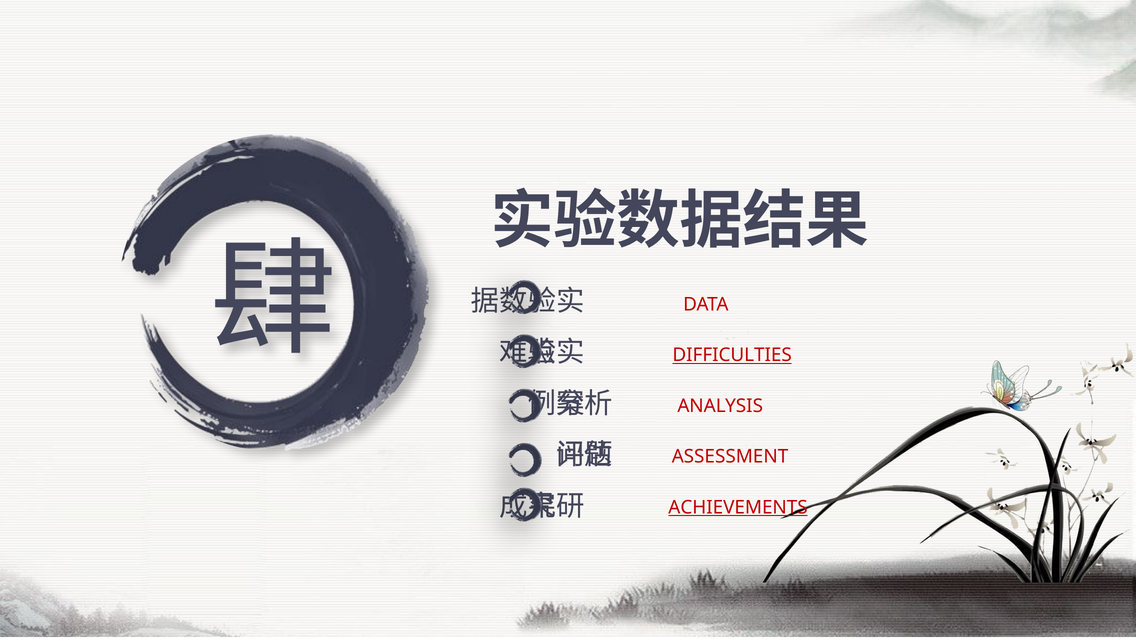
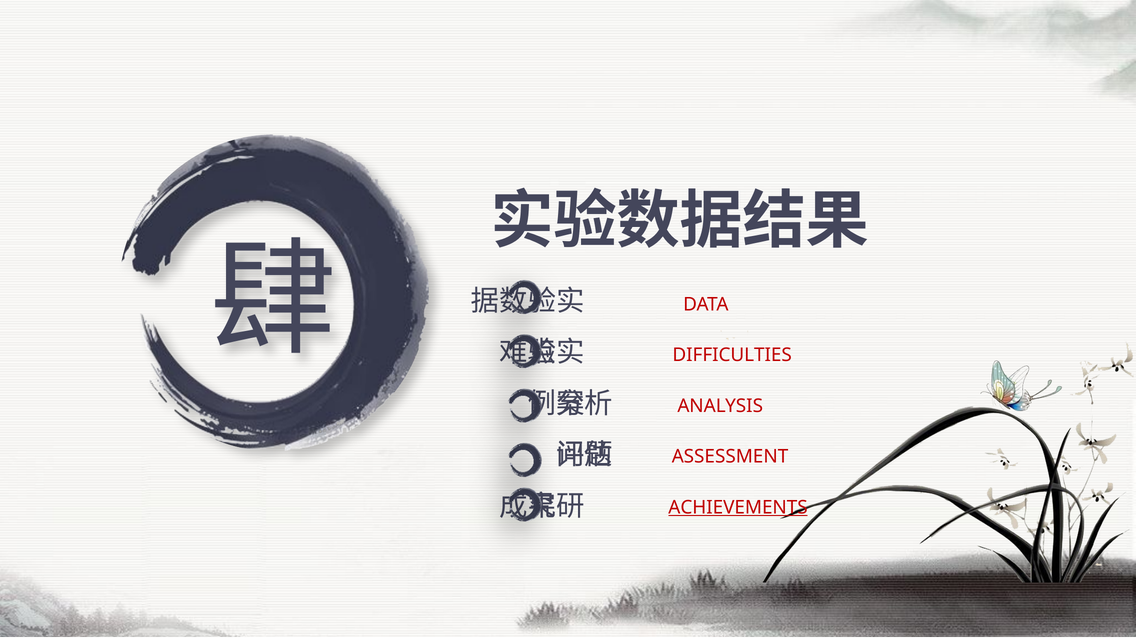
DIFFICULTIES underline: present -> none
